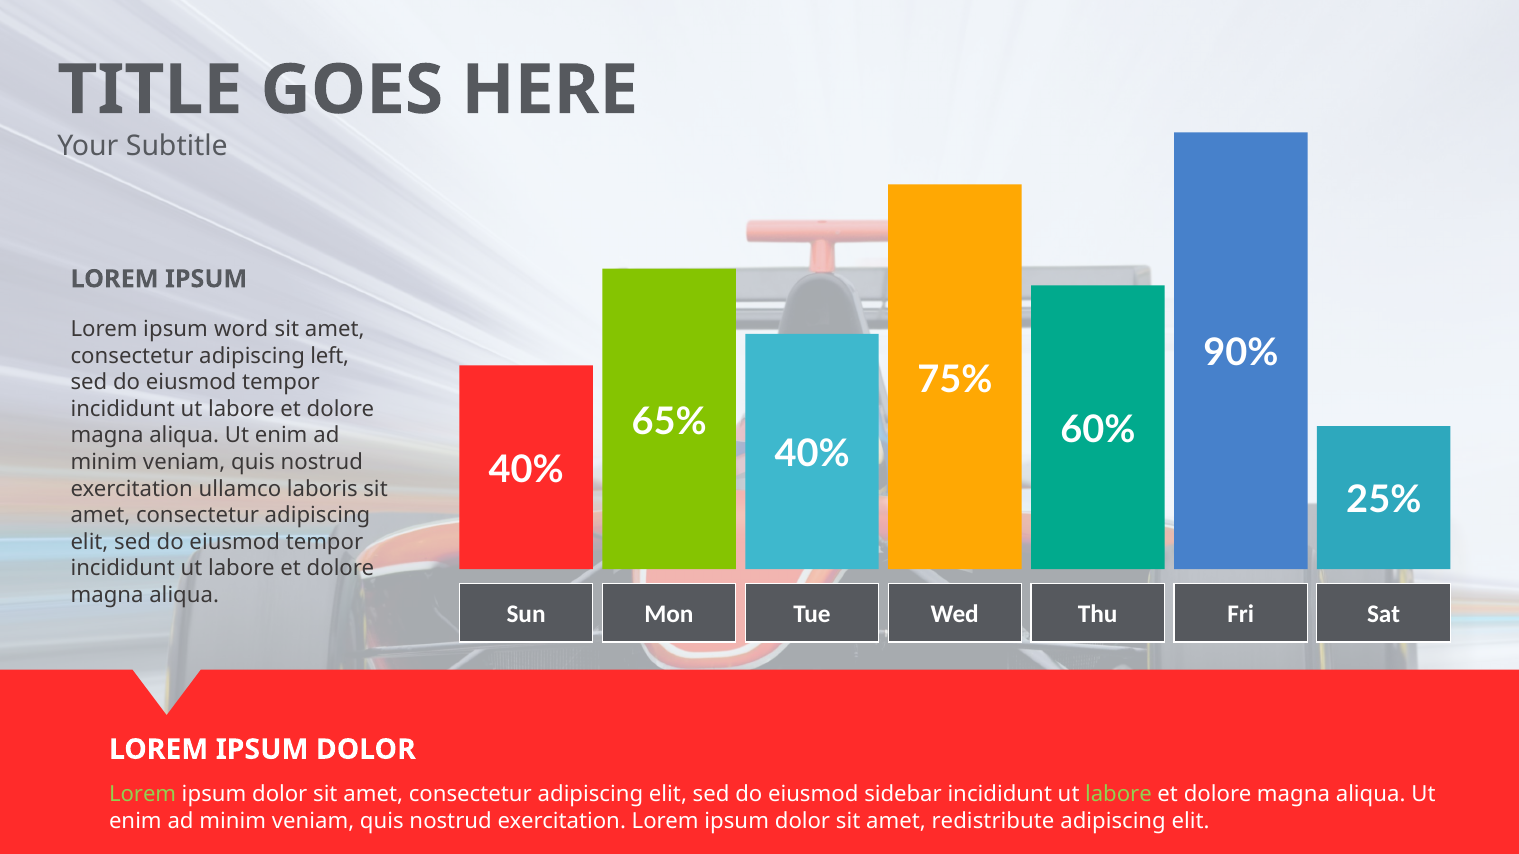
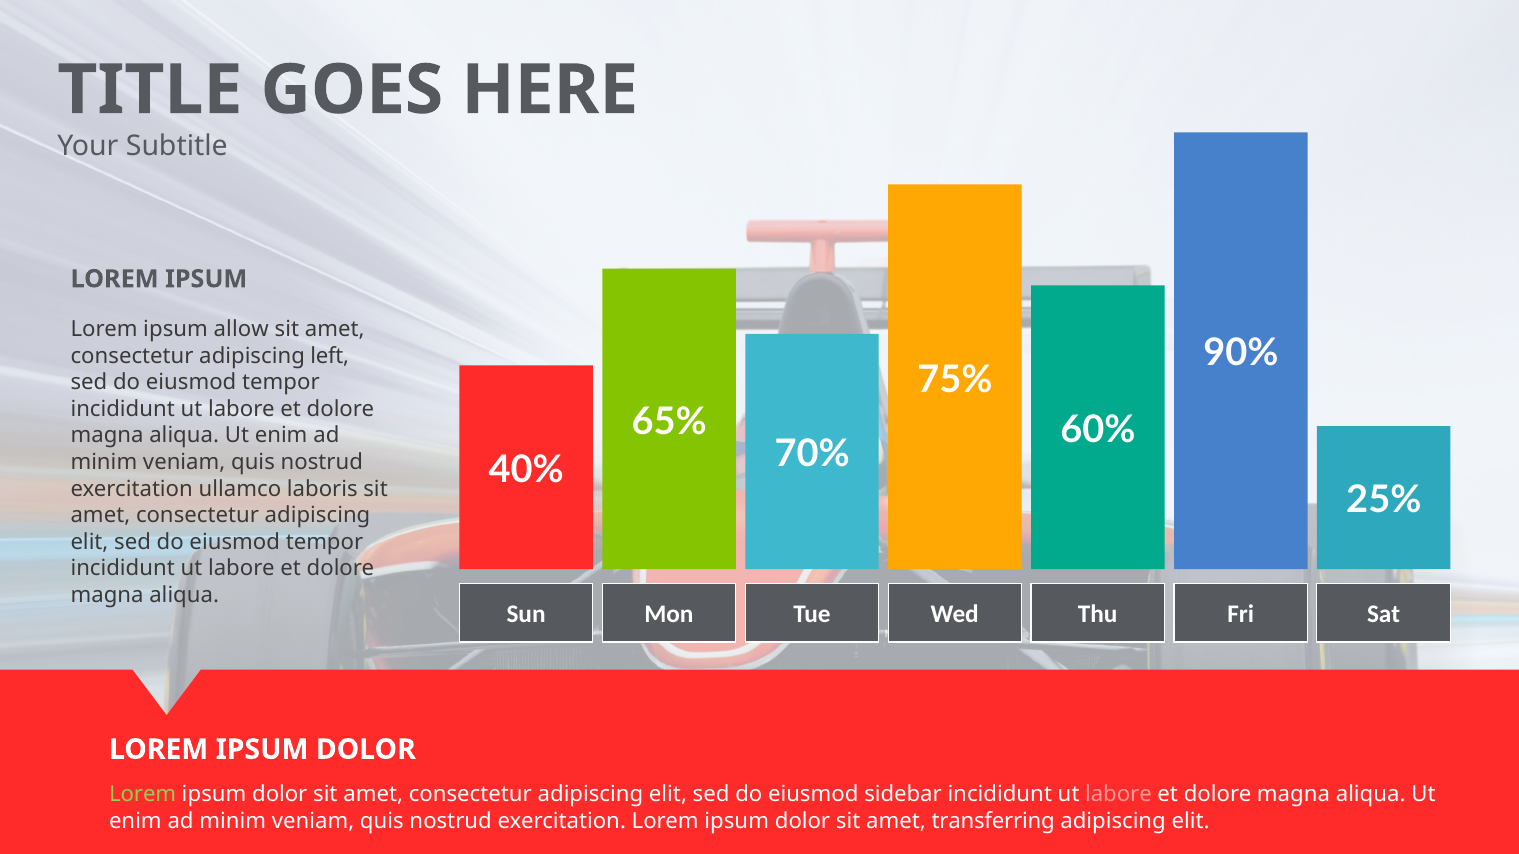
word: word -> allow
40% at (812, 454): 40% -> 70%
labore at (1118, 795) colour: light green -> pink
redistribute: redistribute -> transferring
